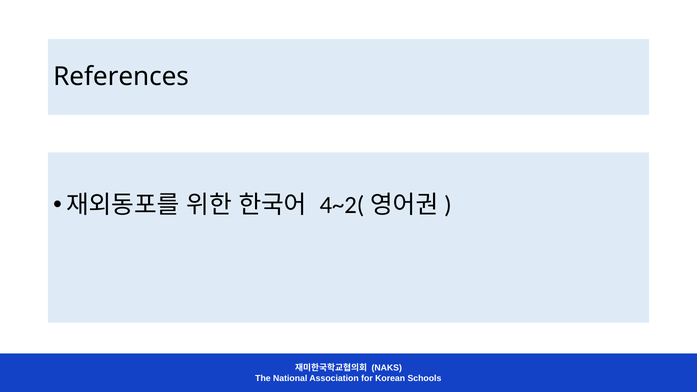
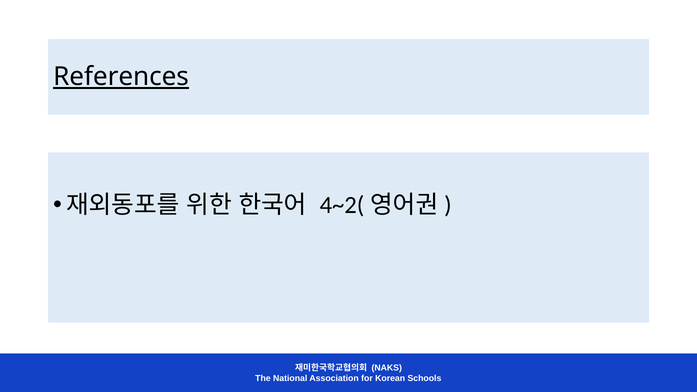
References underline: none -> present
